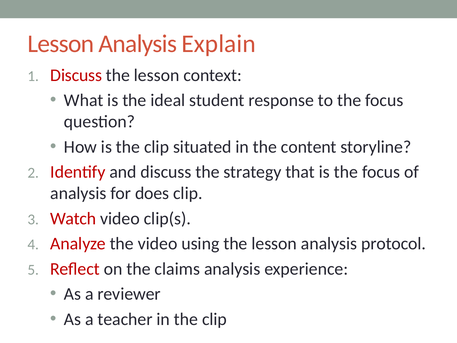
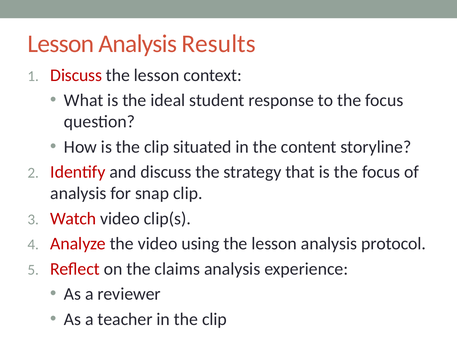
Explain: Explain -> Results
does: does -> snap
